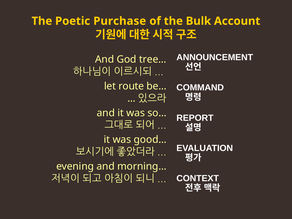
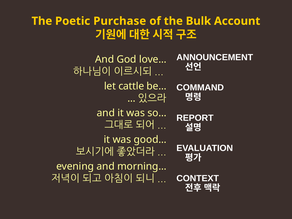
tree…: tree… -> love…
route: route -> cattle
